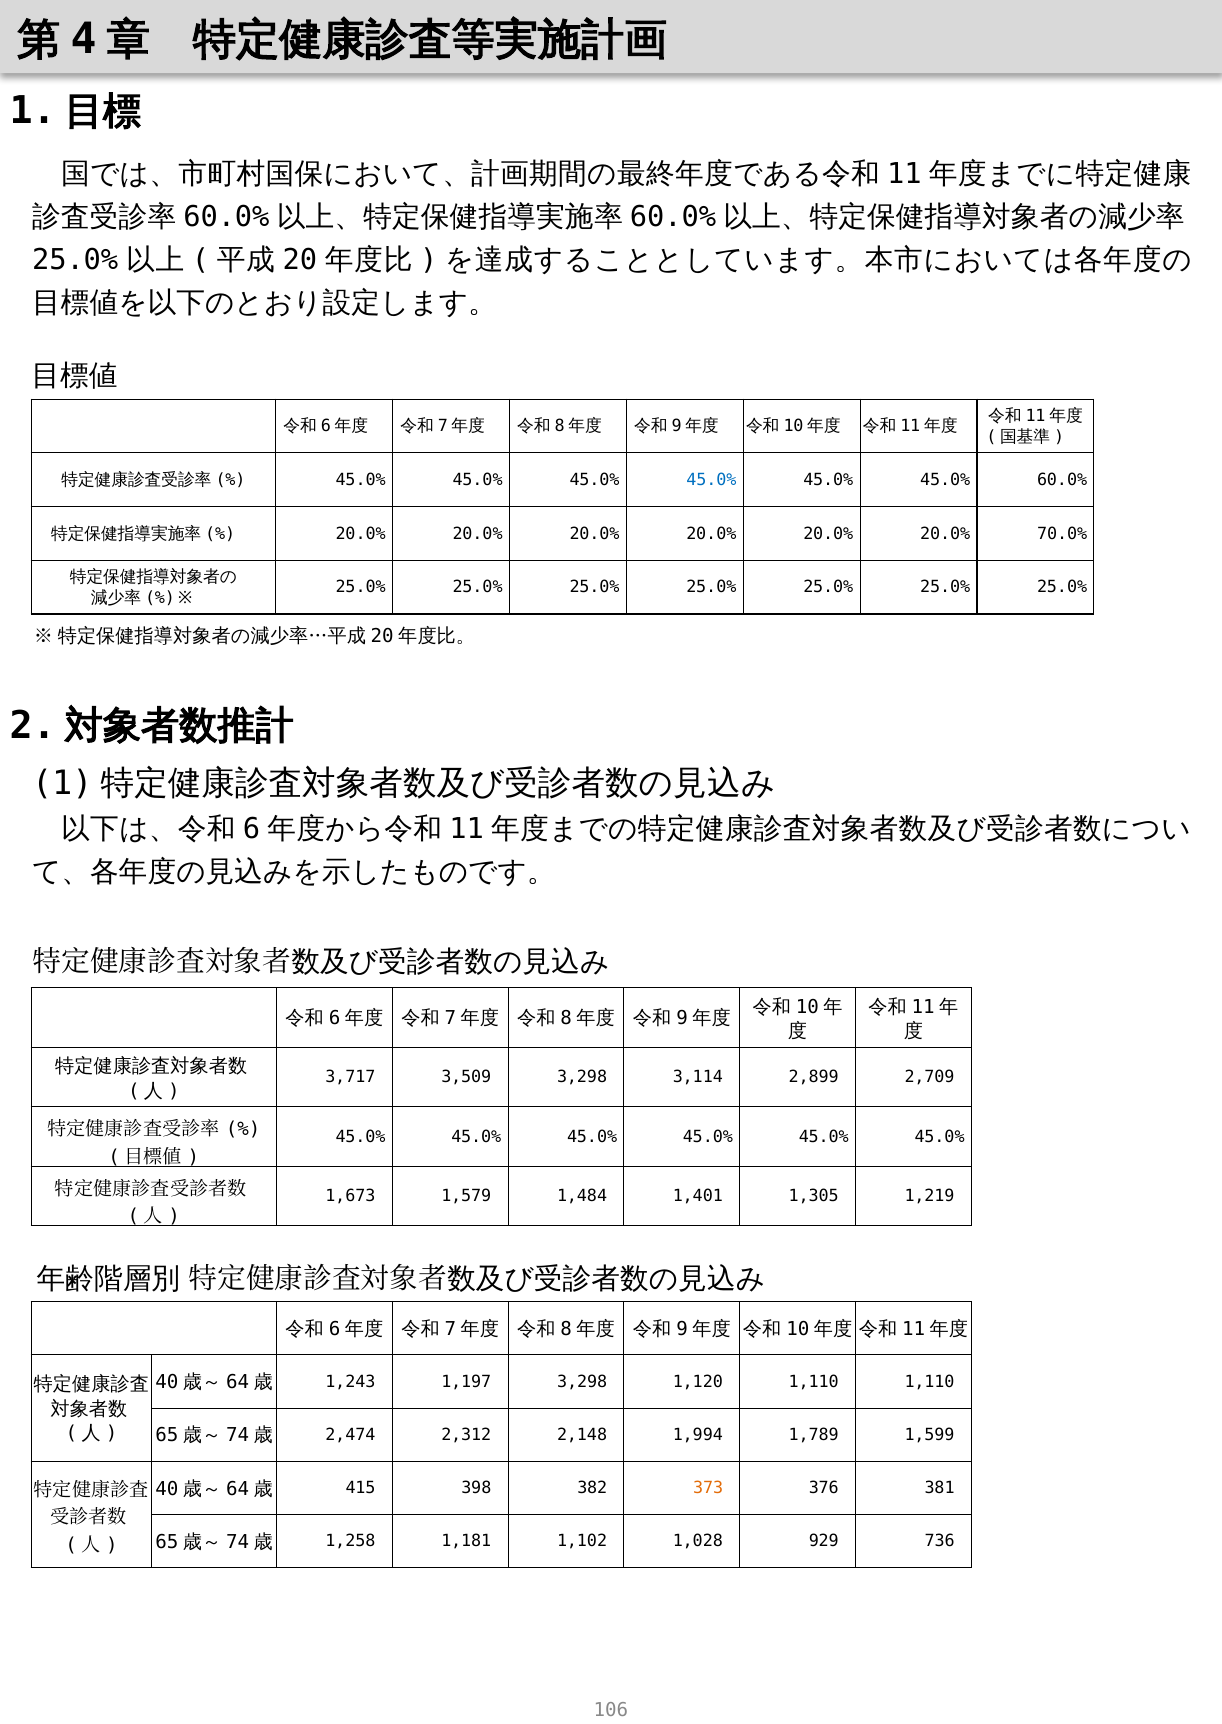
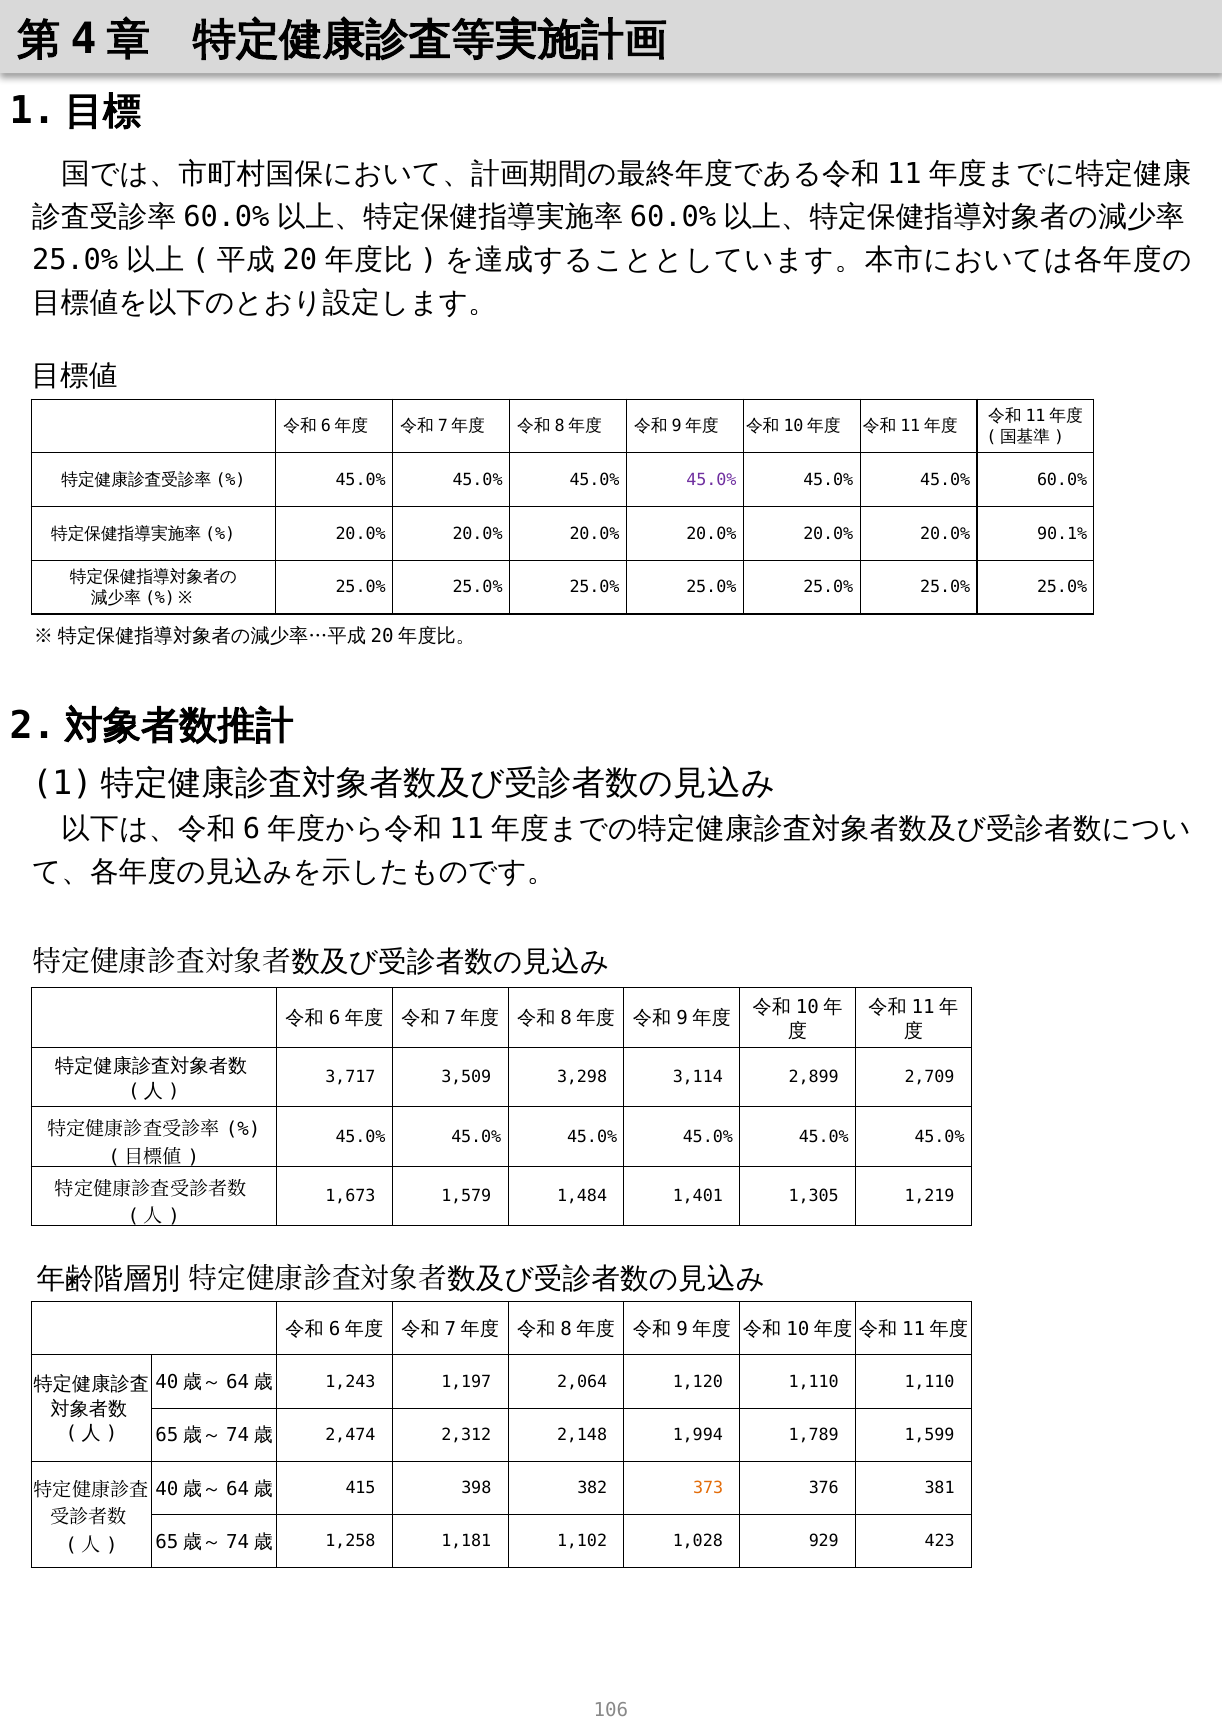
45.0% at (711, 480) colour: blue -> purple
70.0%: 70.0% -> 90.1%
1,197 3,298: 3,298 -> 2,064
736: 736 -> 423
